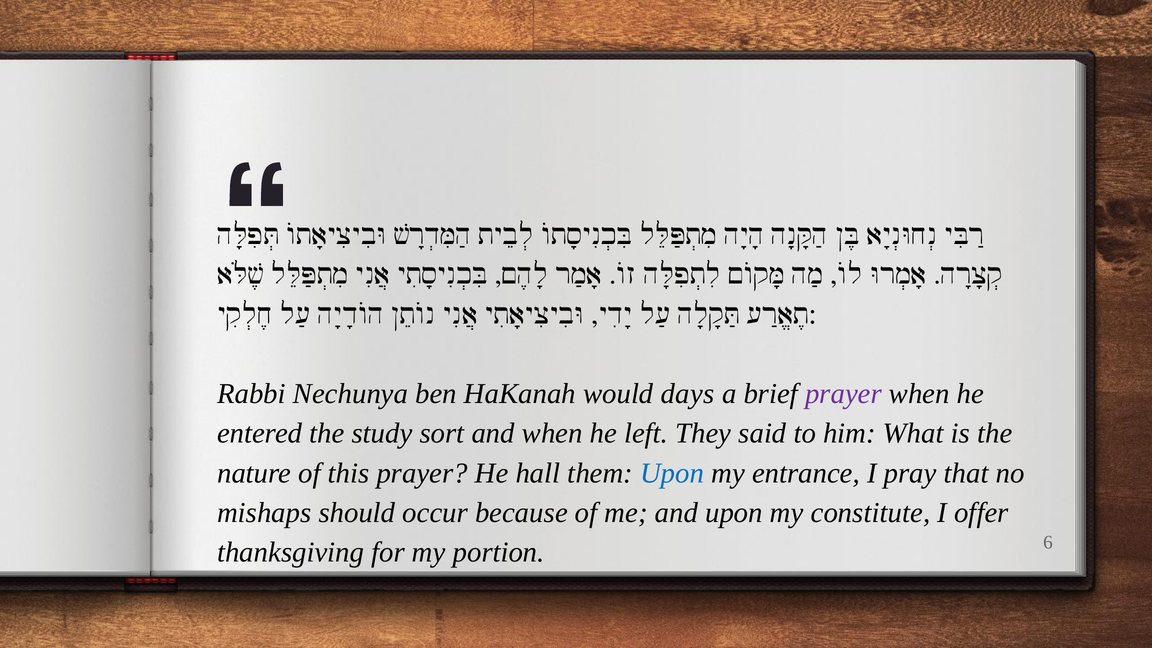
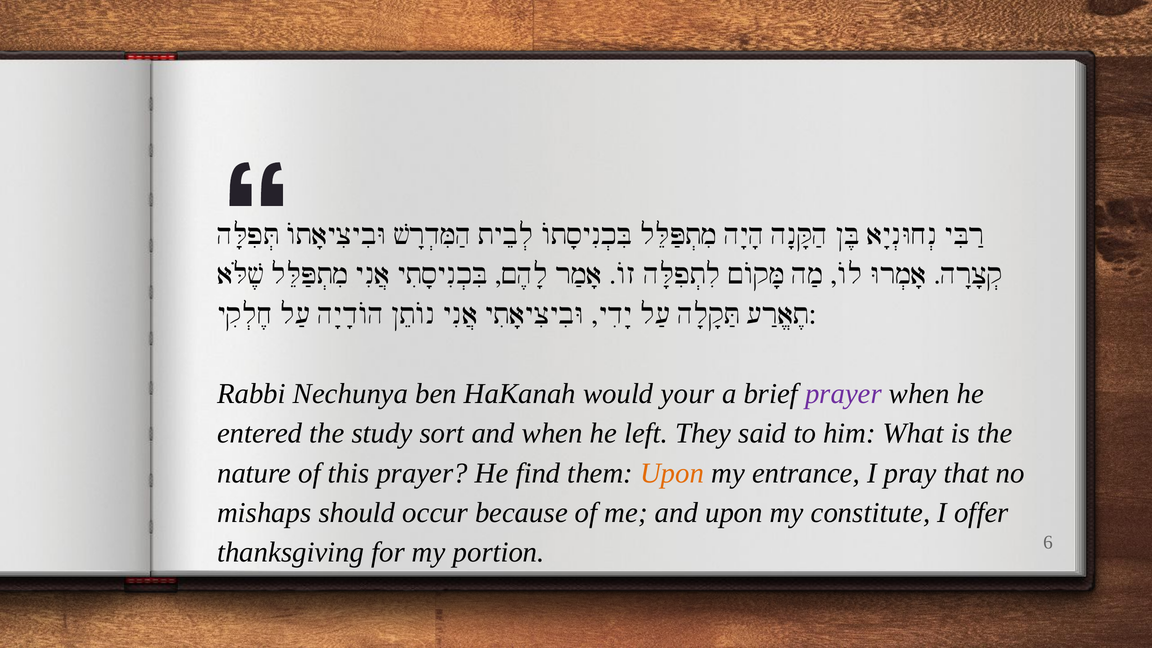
days: days -> your
hall: hall -> find
Upon at (672, 473) colour: blue -> orange
